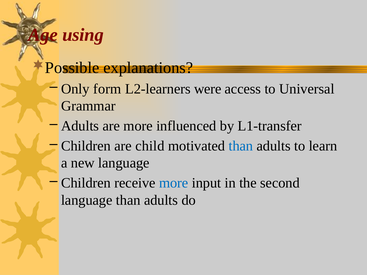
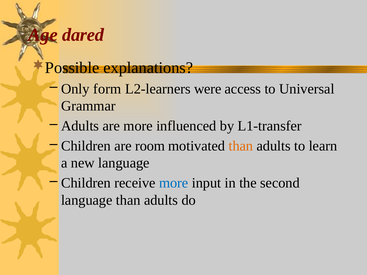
using: using -> dared
child: child -> room
than at (241, 146) colour: blue -> orange
